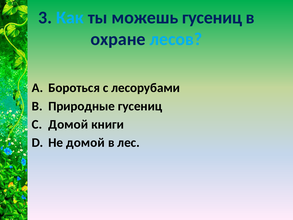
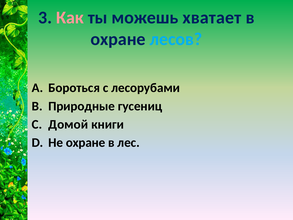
Как colour: light blue -> pink
можешь гусениц: гусениц -> хватает
Не домой: домой -> охране
